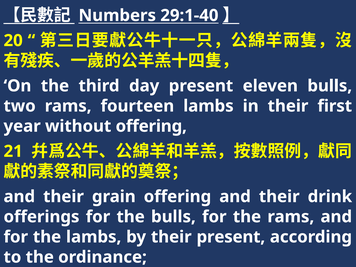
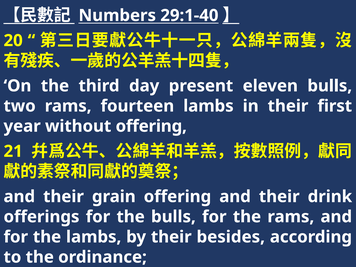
their present: present -> besides
